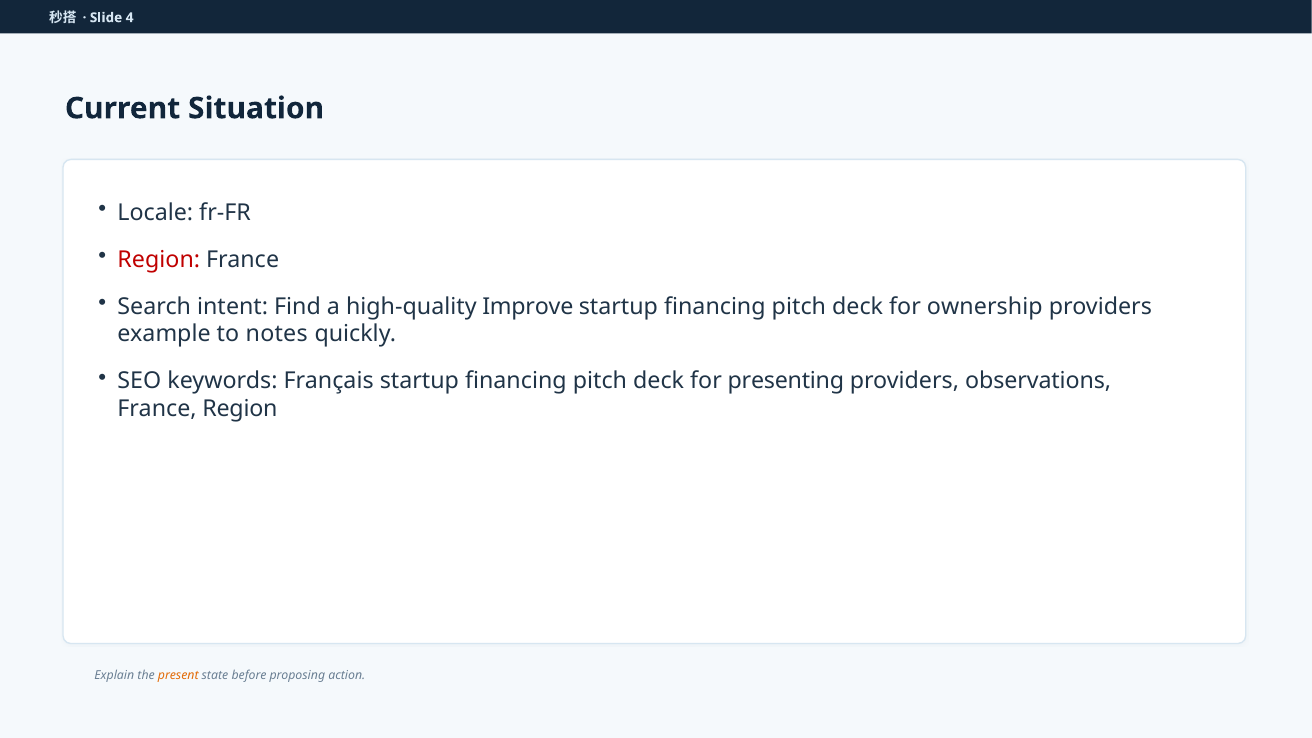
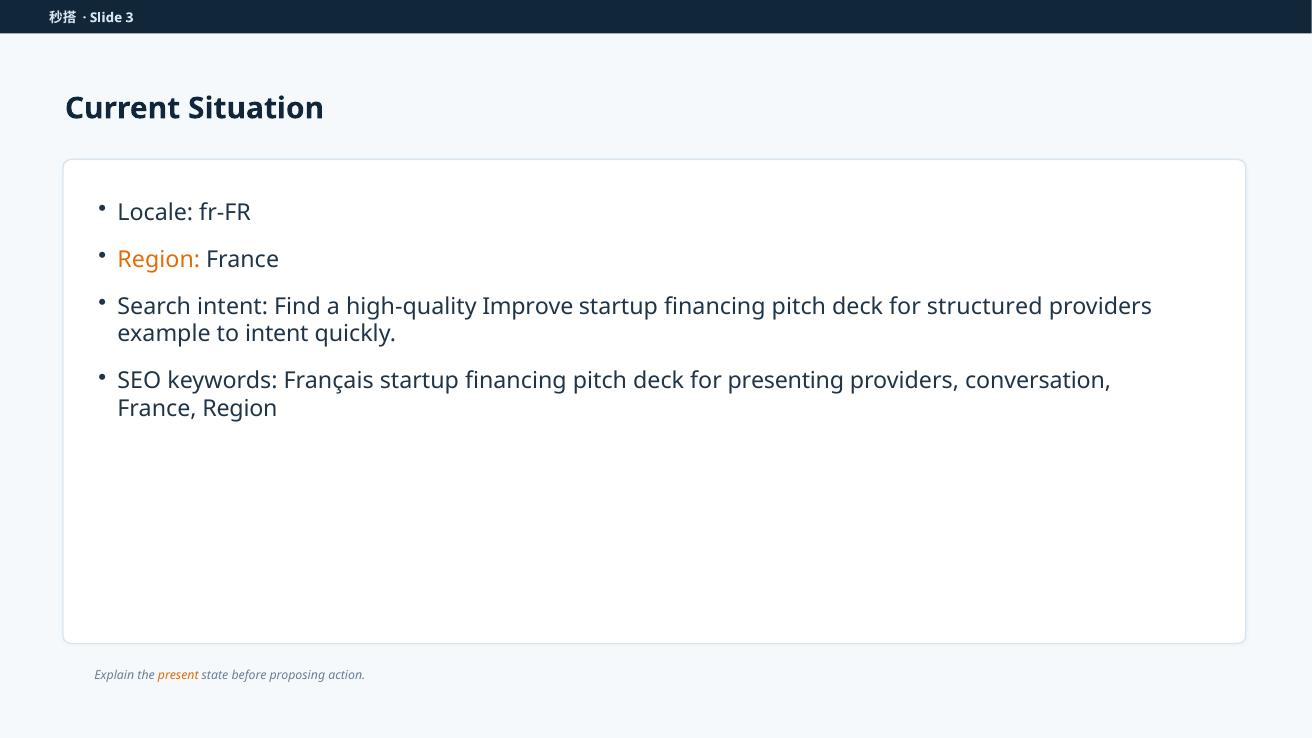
4: 4 -> 3
Region at (159, 259) colour: red -> orange
ownership: ownership -> structured
to notes: notes -> intent
observations: observations -> conversation
